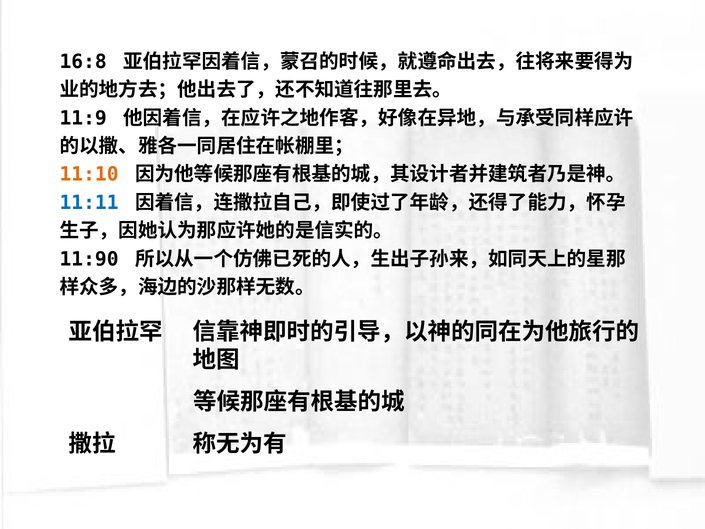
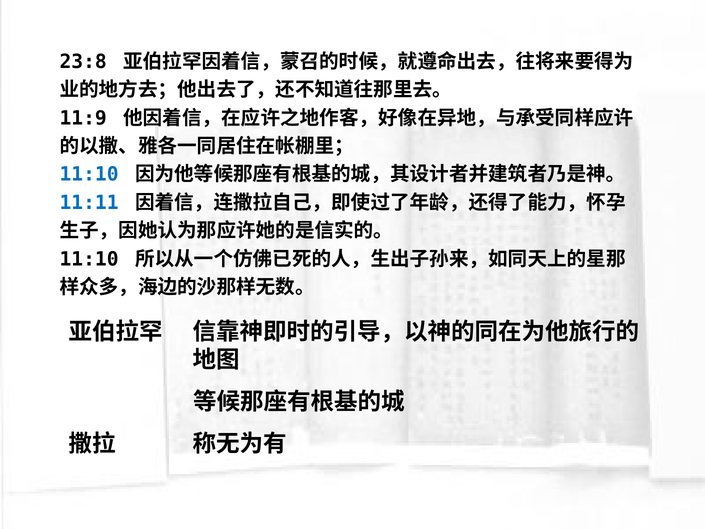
16:8: 16:8 -> 23:8
11:10 at (89, 174) colour: orange -> blue
11:90 at (89, 259): 11:90 -> 11:10
